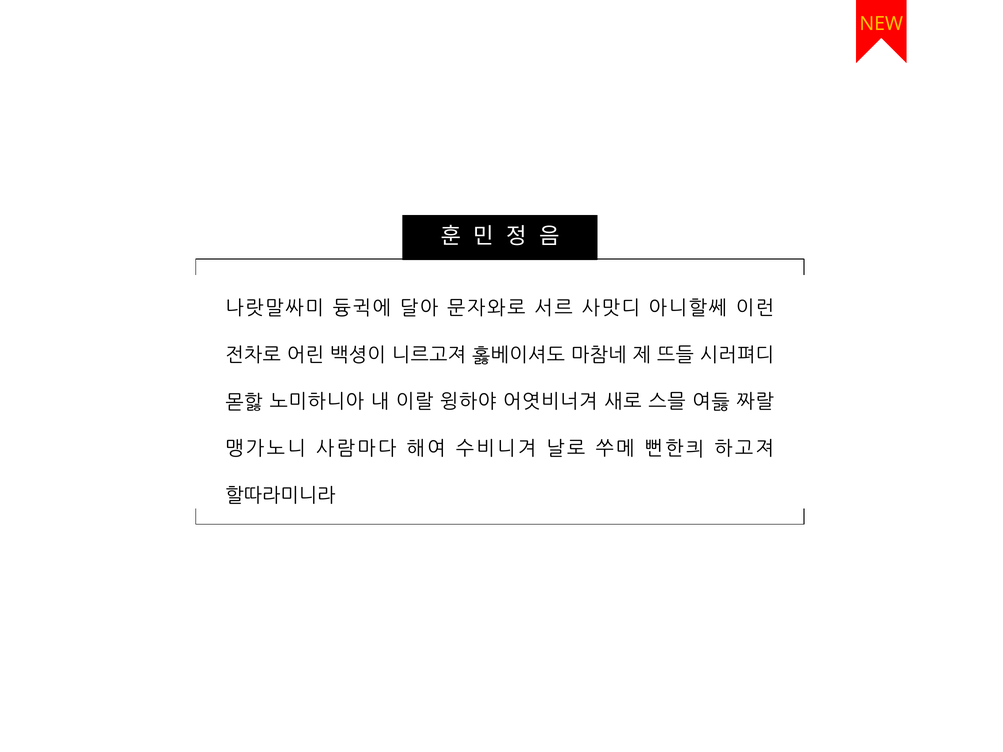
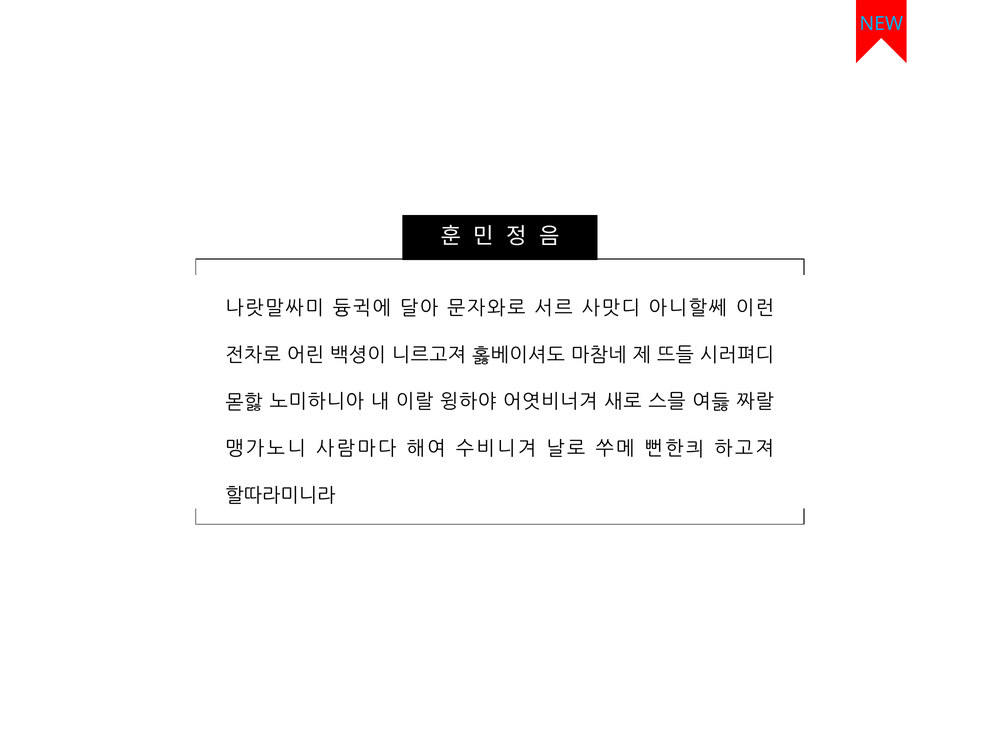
NEW colour: yellow -> light blue
